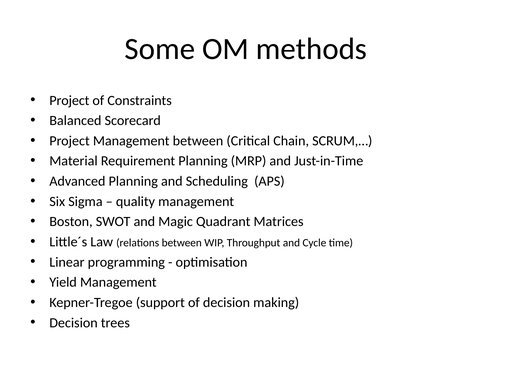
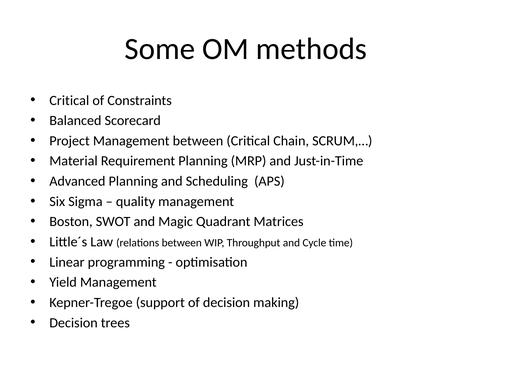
Project at (69, 101): Project -> Critical
